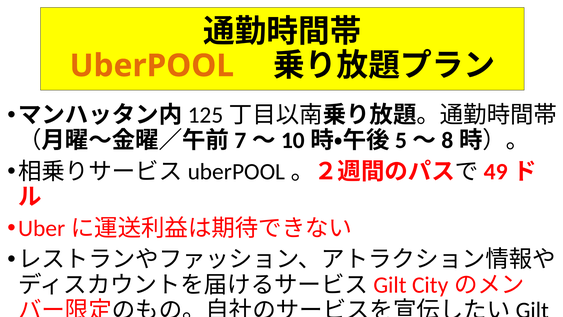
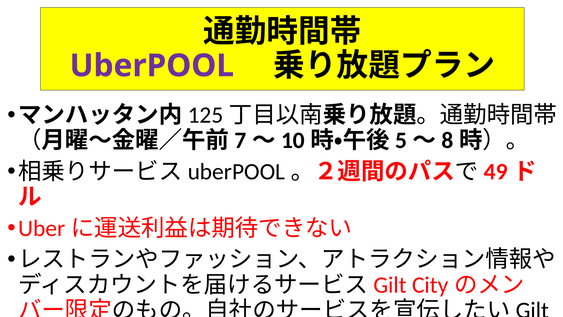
UberPOOL colour: orange -> purple
